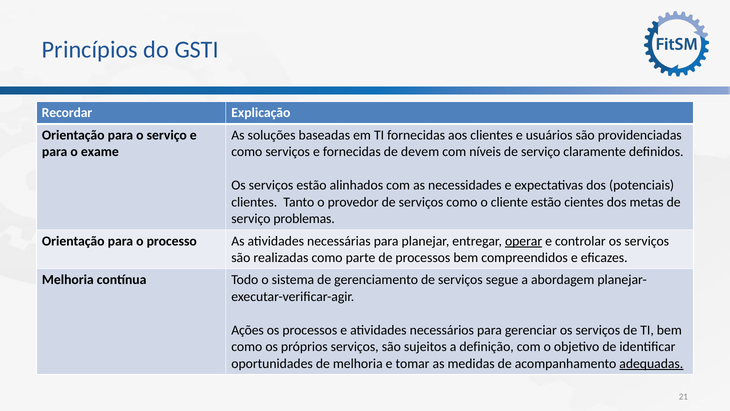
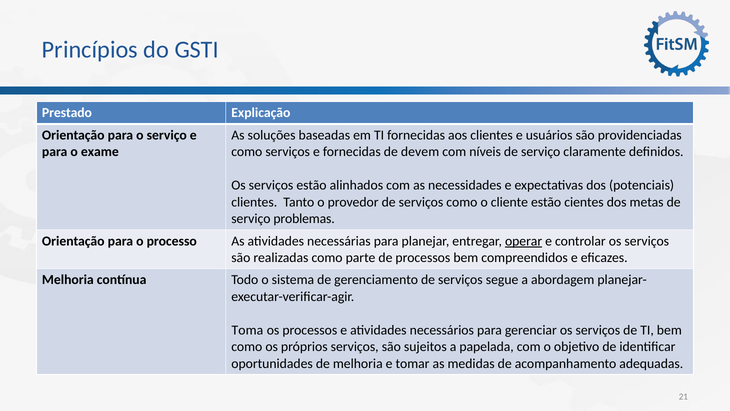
Recordar: Recordar -> Prestado
Ações: Ações -> Toma
definição: definição -> papelada
adequadas underline: present -> none
